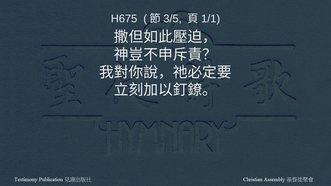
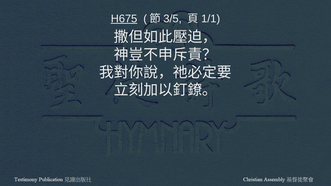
H675 underline: none -> present
